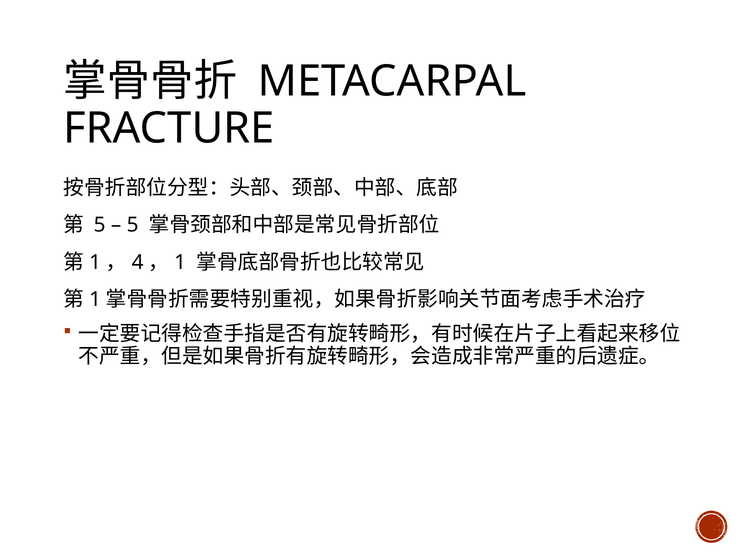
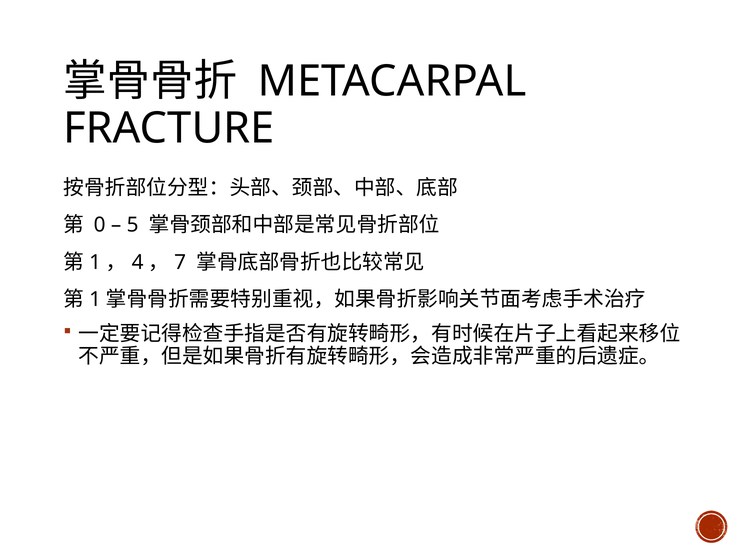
5 at (100, 225): 5 -> 0
1 at (180, 262): 1 -> 7
